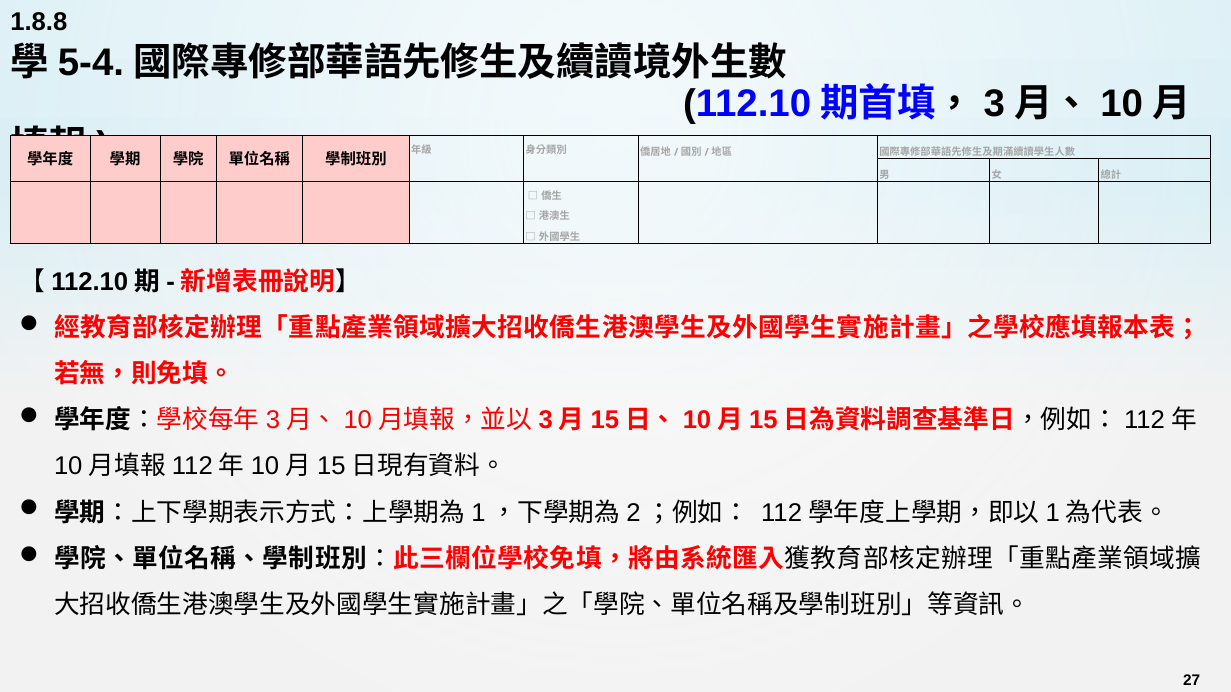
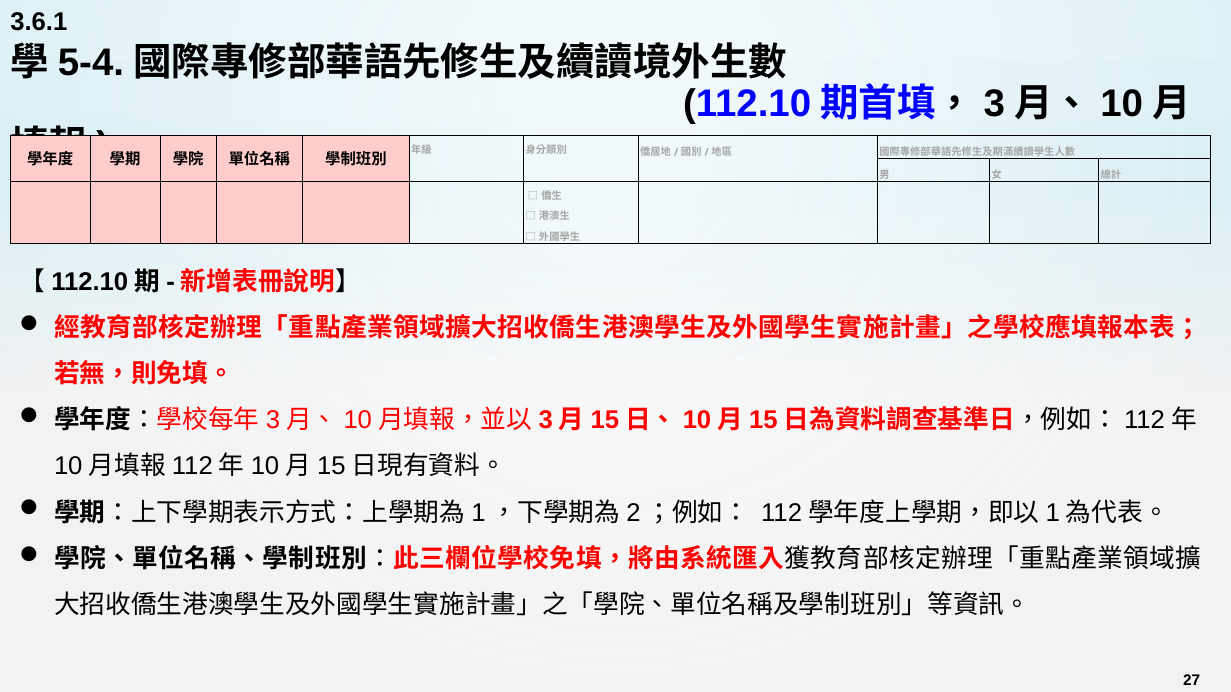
1.8.8: 1.8.8 -> 3.6.1
